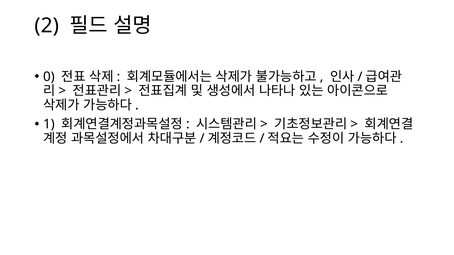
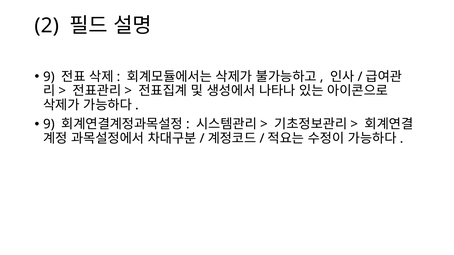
0 at (49, 77): 0 -> 9
1 at (49, 124): 1 -> 9
